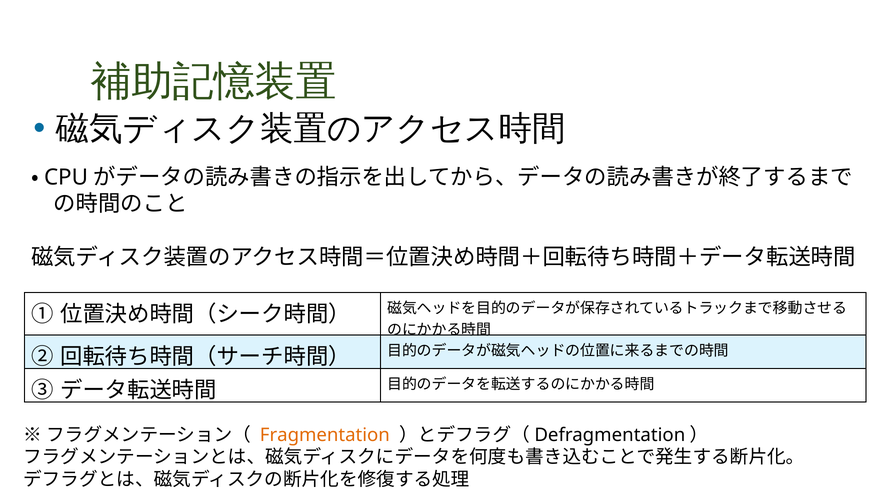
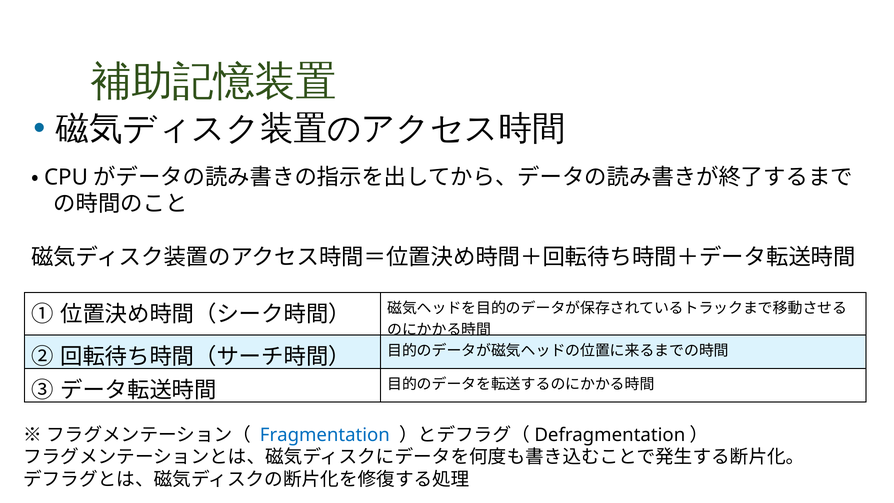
Fragmentation colour: orange -> blue
